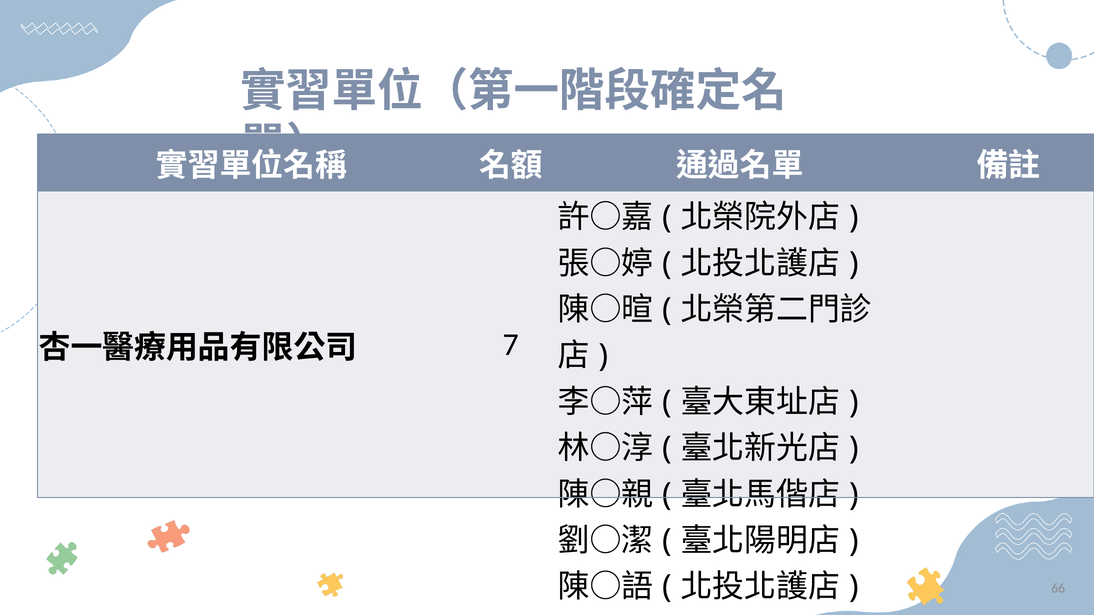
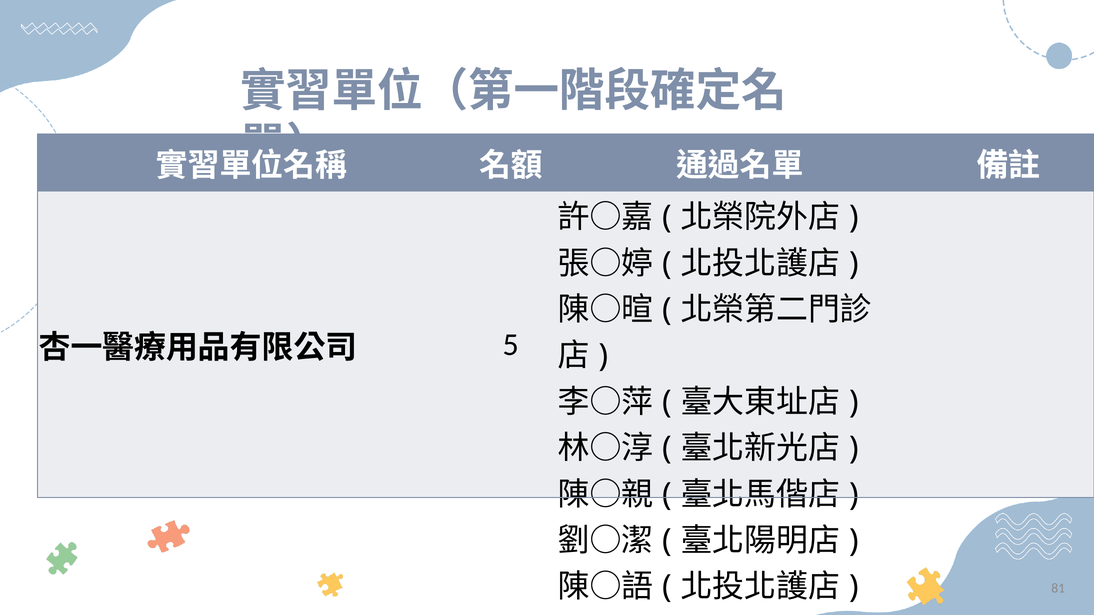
7: 7 -> 5
66: 66 -> 81
